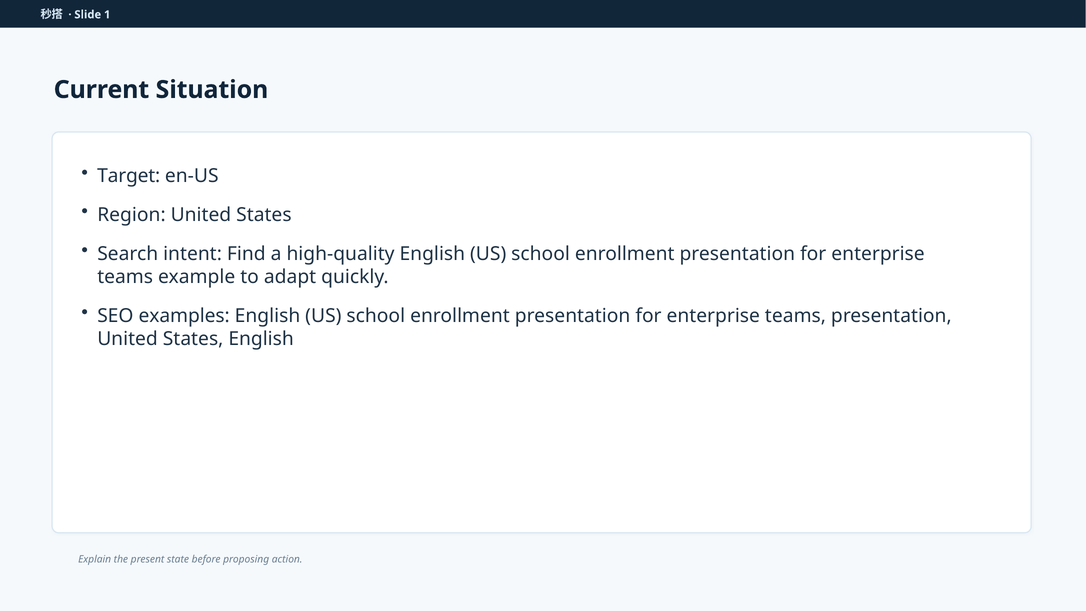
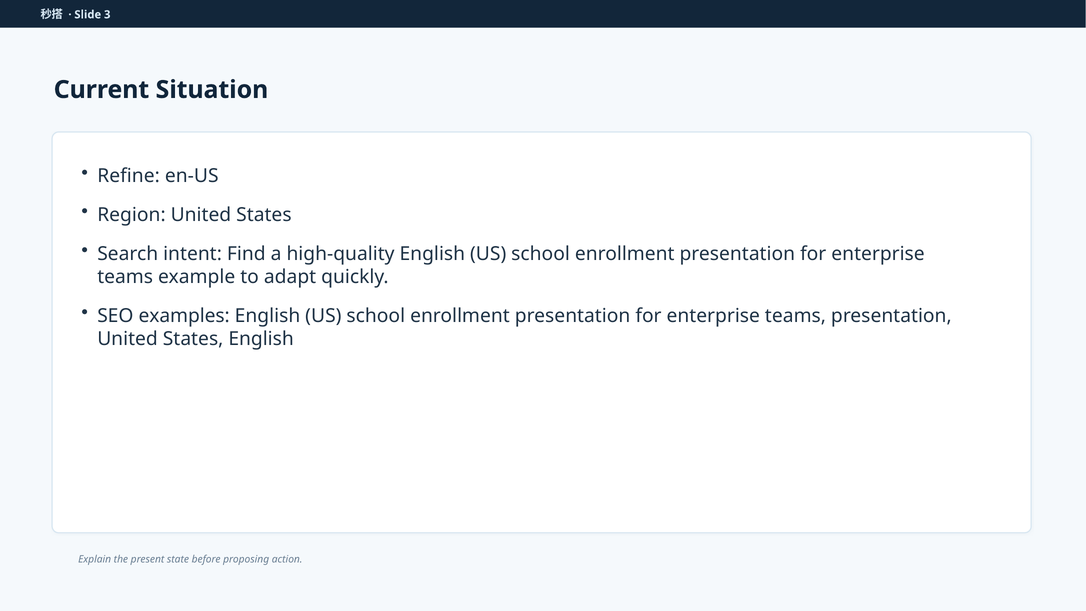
1: 1 -> 3
Target: Target -> Refine
